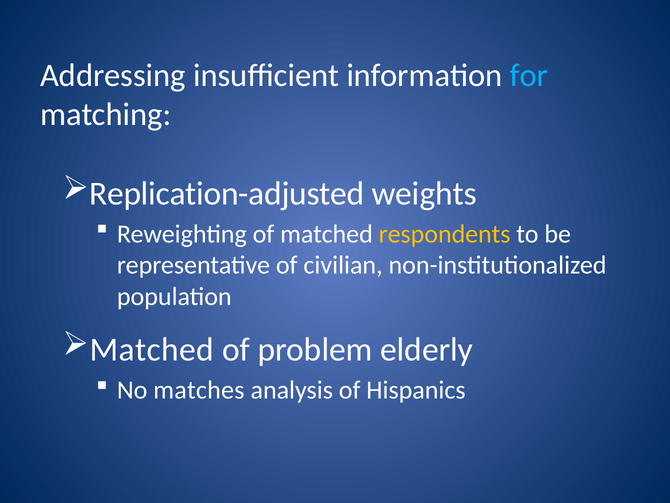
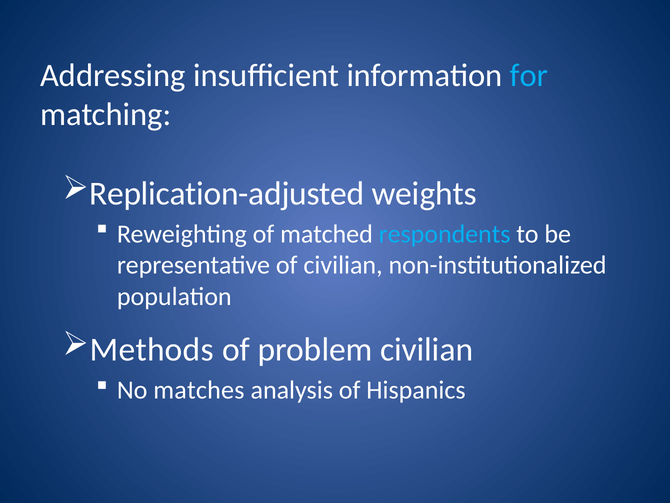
respondents colour: yellow -> light blue
Matched at (152, 349): Matched -> Methods
problem elderly: elderly -> civilian
